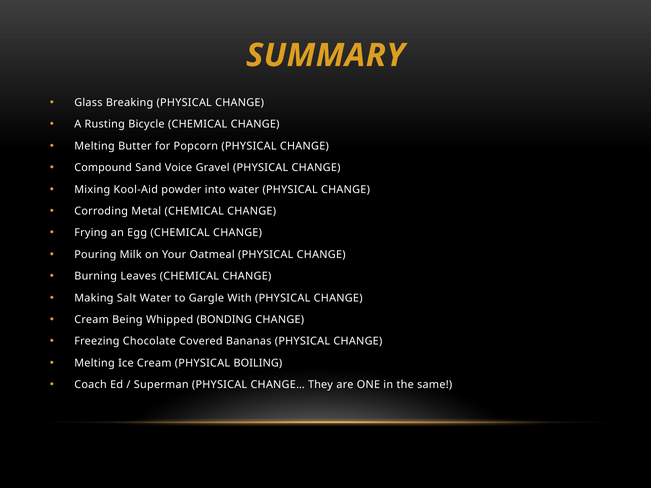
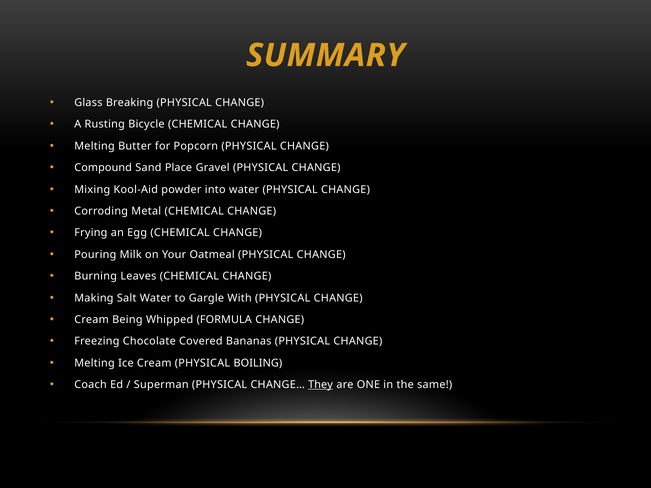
Voice: Voice -> Place
BONDING: BONDING -> FORMULA
They underline: none -> present
